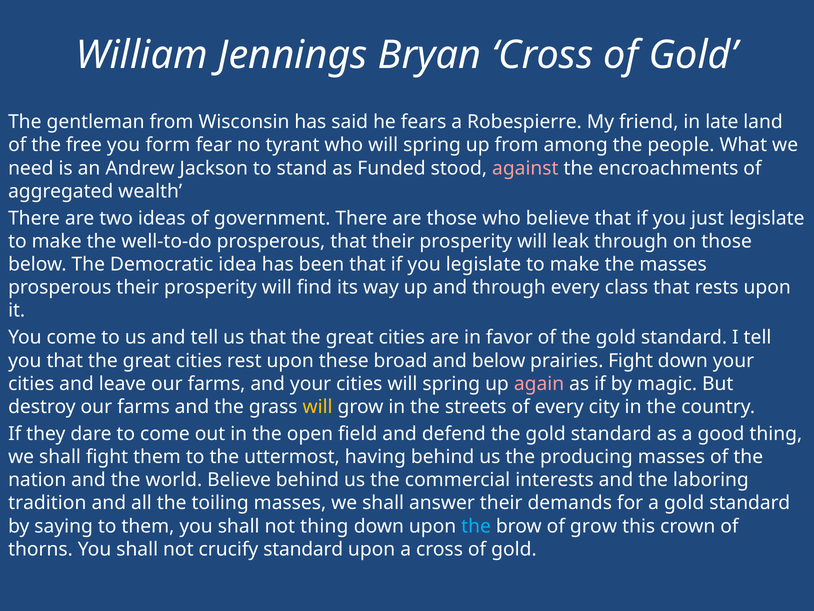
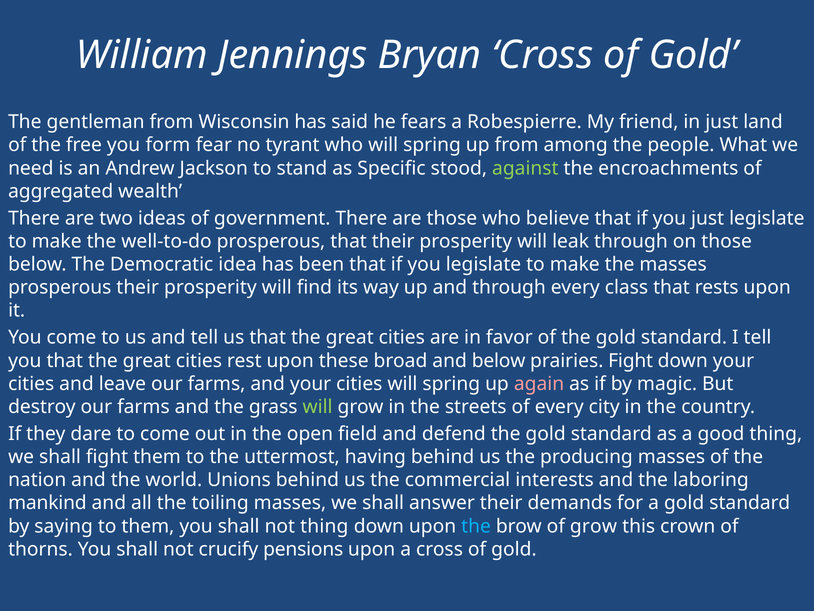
in late: late -> just
Funded: Funded -> Specific
against colour: pink -> light green
will at (318, 407) colour: yellow -> light green
world Believe: Believe -> Unions
tradition: tradition -> mankind
crucify standard: standard -> pensions
